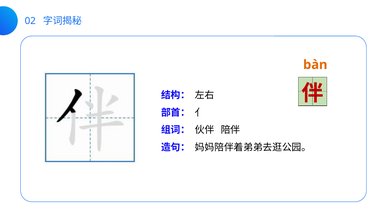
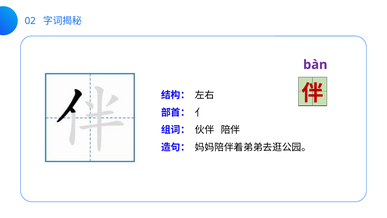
bàn colour: orange -> purple
